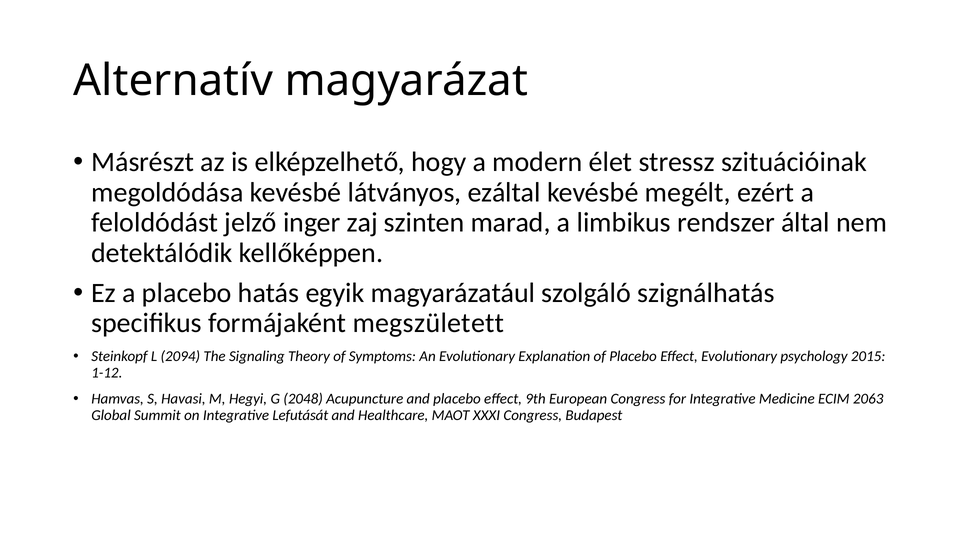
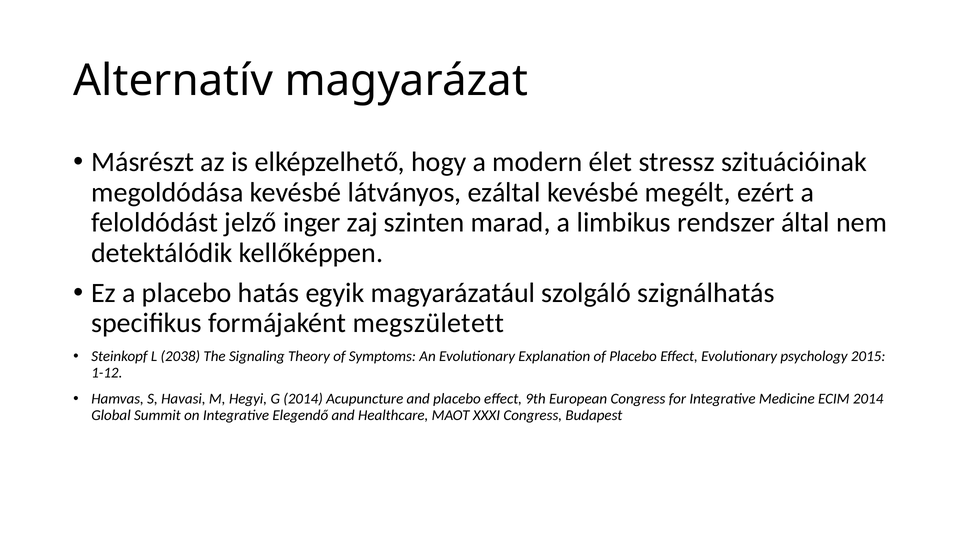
2094: 2094 -> 2038
G 2048: 2048 -> 2014
ECIM 2063: 2063 -> 2014
Lefutását: Lefutását -> Elegendő
